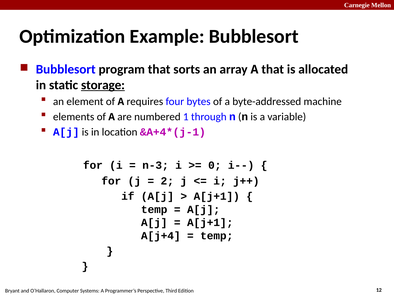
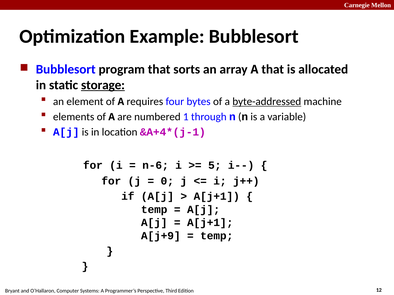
byte-addressed underline: none -> present
n-3: n-3 -> n-6
0: 0 -> 5
2: 2 -> 0
A[j+4: A[j+4 -> A[j+9
